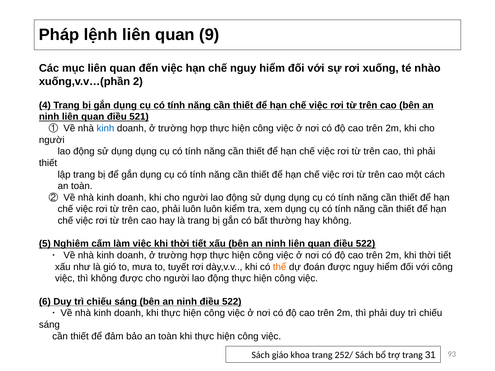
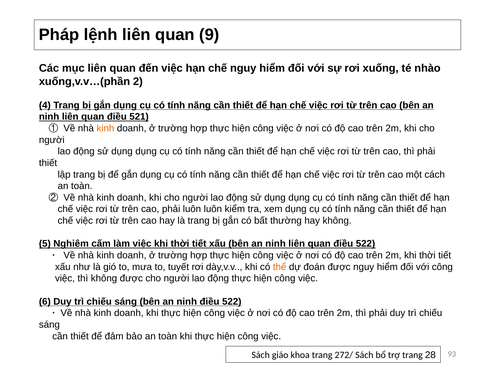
kinh at (105, 128) colour: blue -> orange
252/: 252/ -> 272/
31: 31 -> 28
